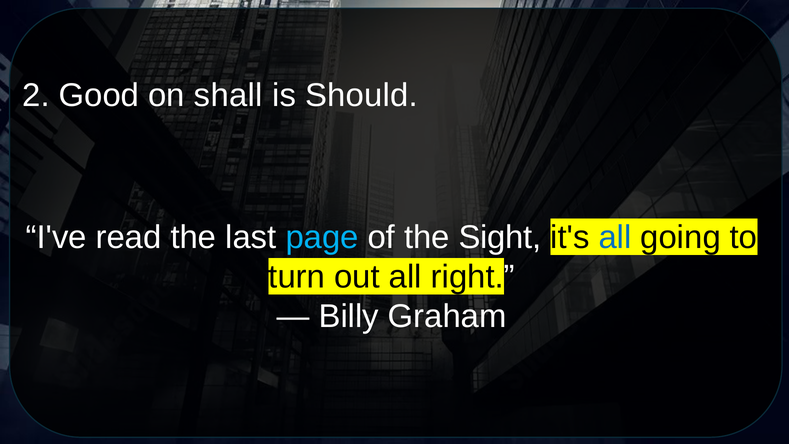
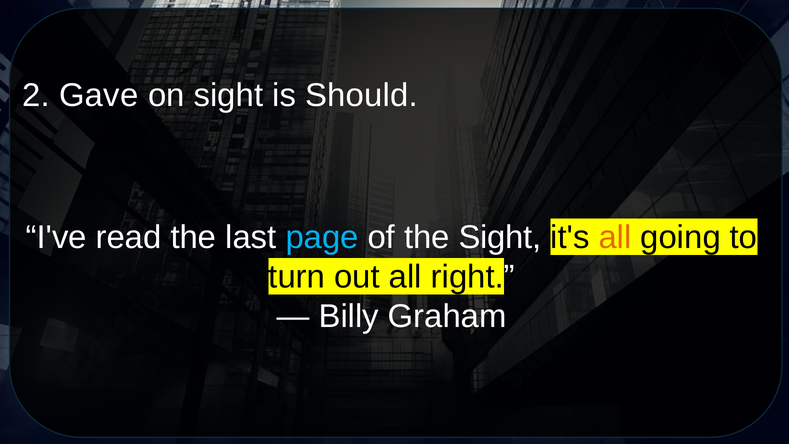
Good: Good -> Gave
on shall: shall -> sight
all at (615, 237) colour: blue -> orange
